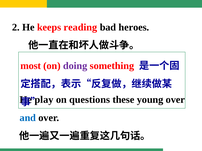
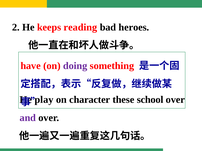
most: most -> have
questions: questions -> character
young: young -> school
and colour: blue -> purple
